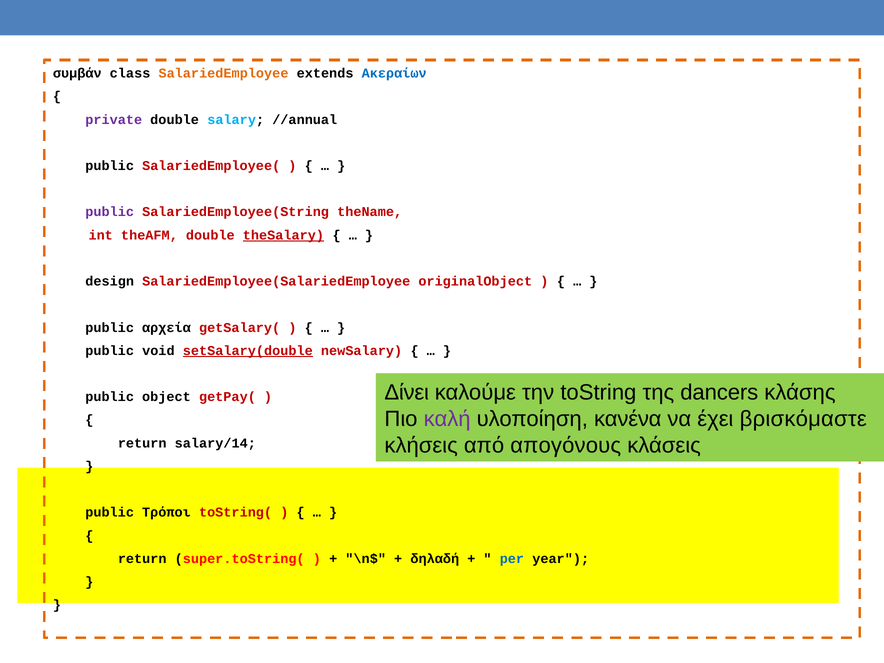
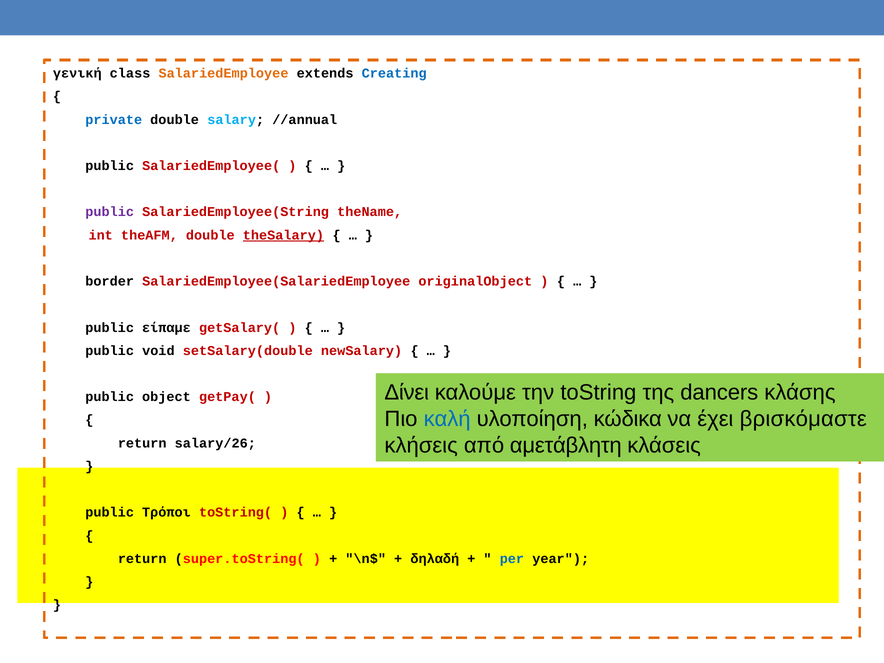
συμβάν: συμβάν -> γενική
Ακεραίων: Ακεραίων -> Creating
private colour: purple -> blue
design: design -> border
αρχεία: αρχεία -> είπαμε
setSalary(double underline: present -> none
καλή colour: purple -> blue
κανένα: κανένα -> κώδικα
απογόνους: απογόνους -> αμετάβλητη
salary/14: salary/14 -> salary/26
